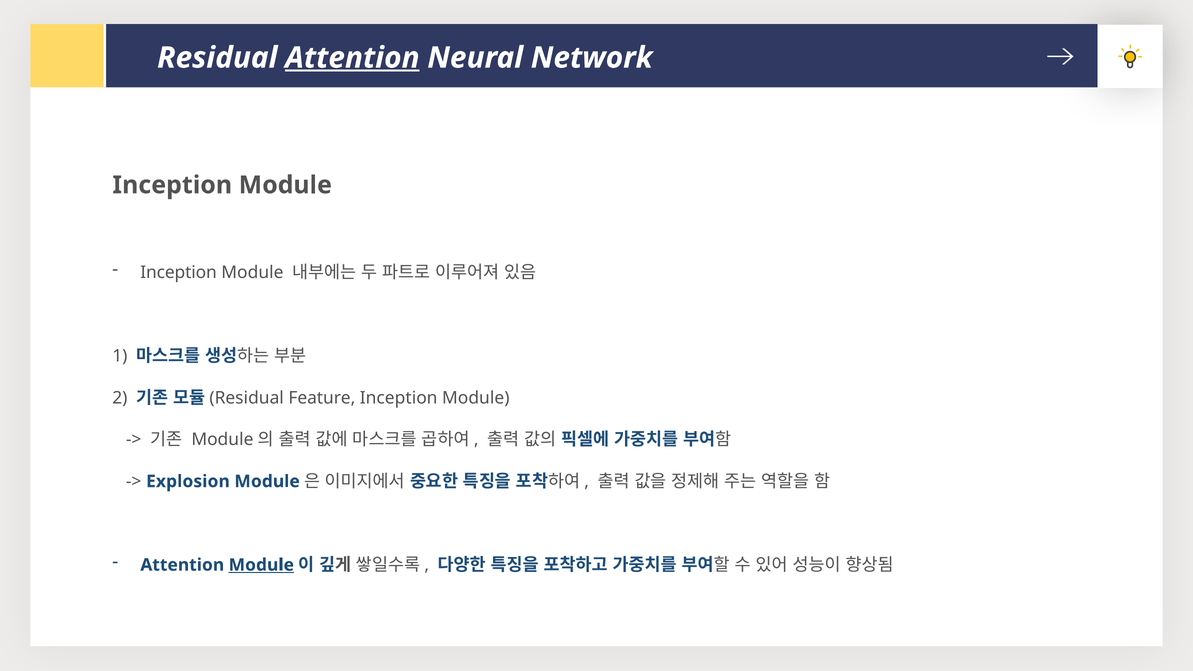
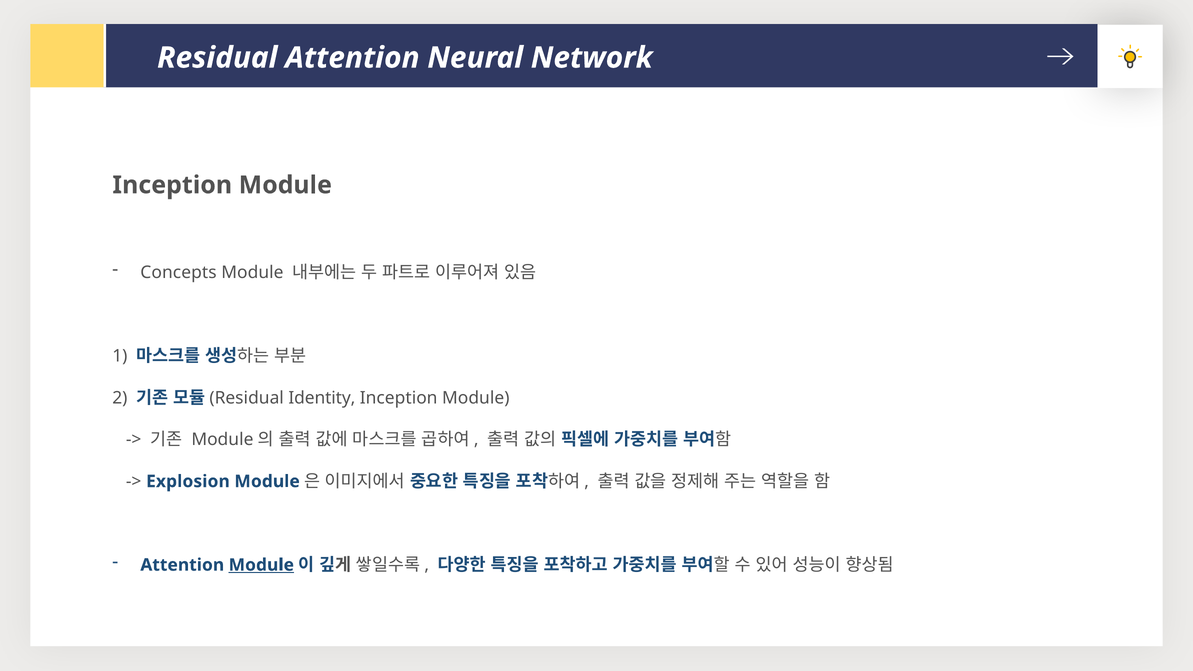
Attention at (352, 58) underline: present -> none
Inception at (179, 273): Inception -> Concepts
Feature: Feature -> Identity
